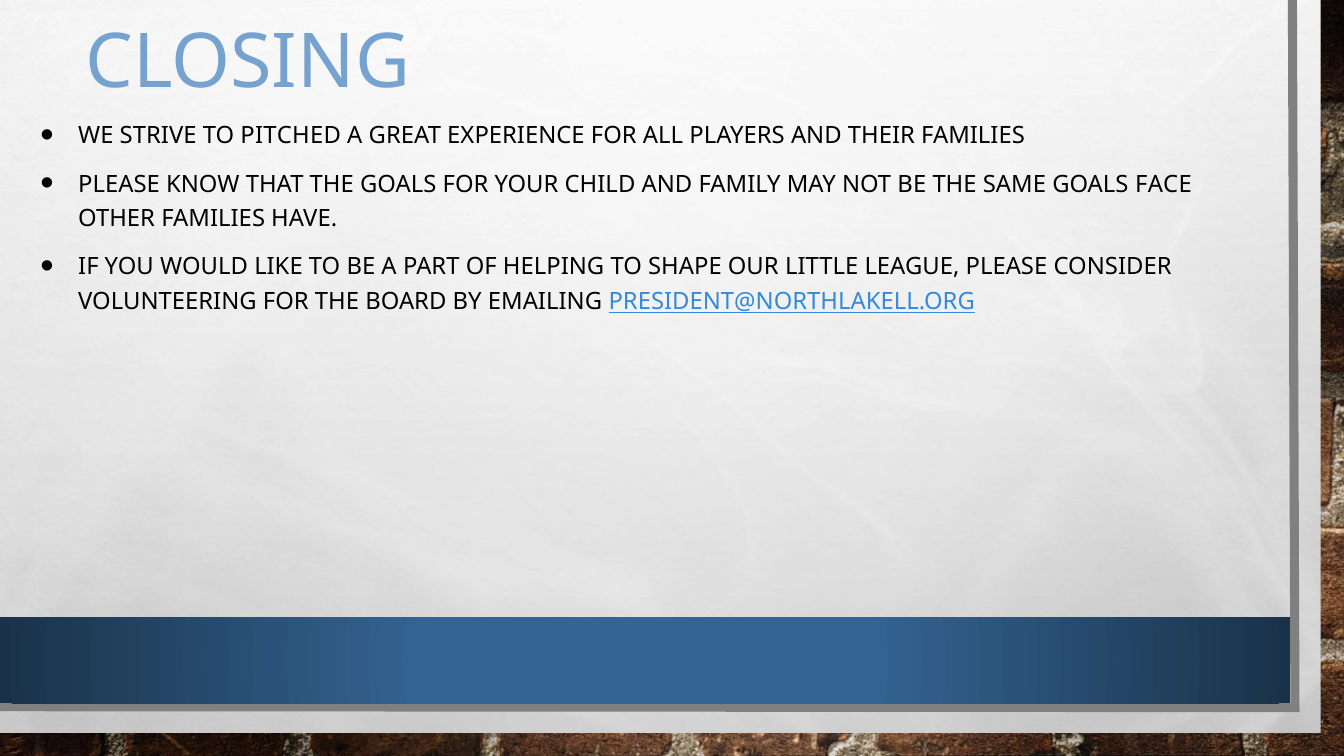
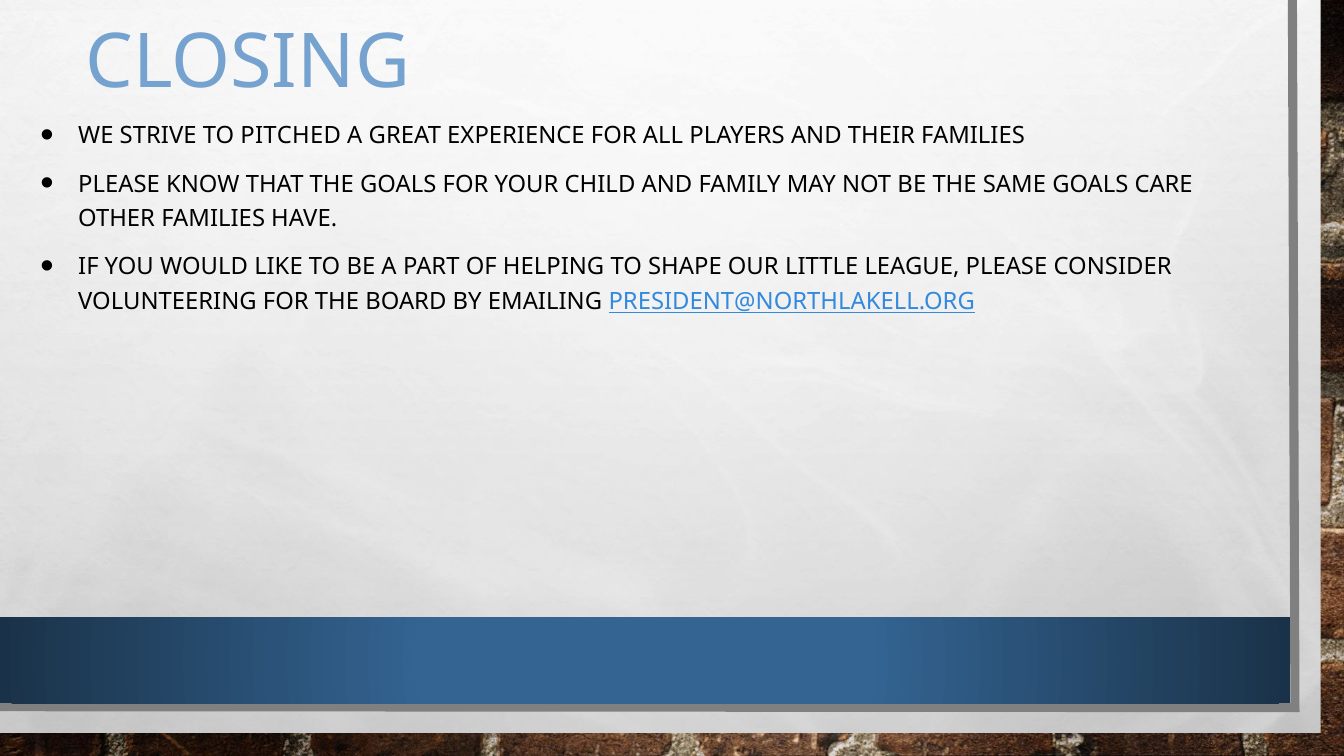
FACE: FACE -> CARE
